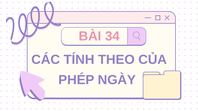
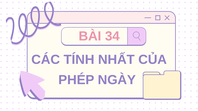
THEO: THEO -> NHẤT
